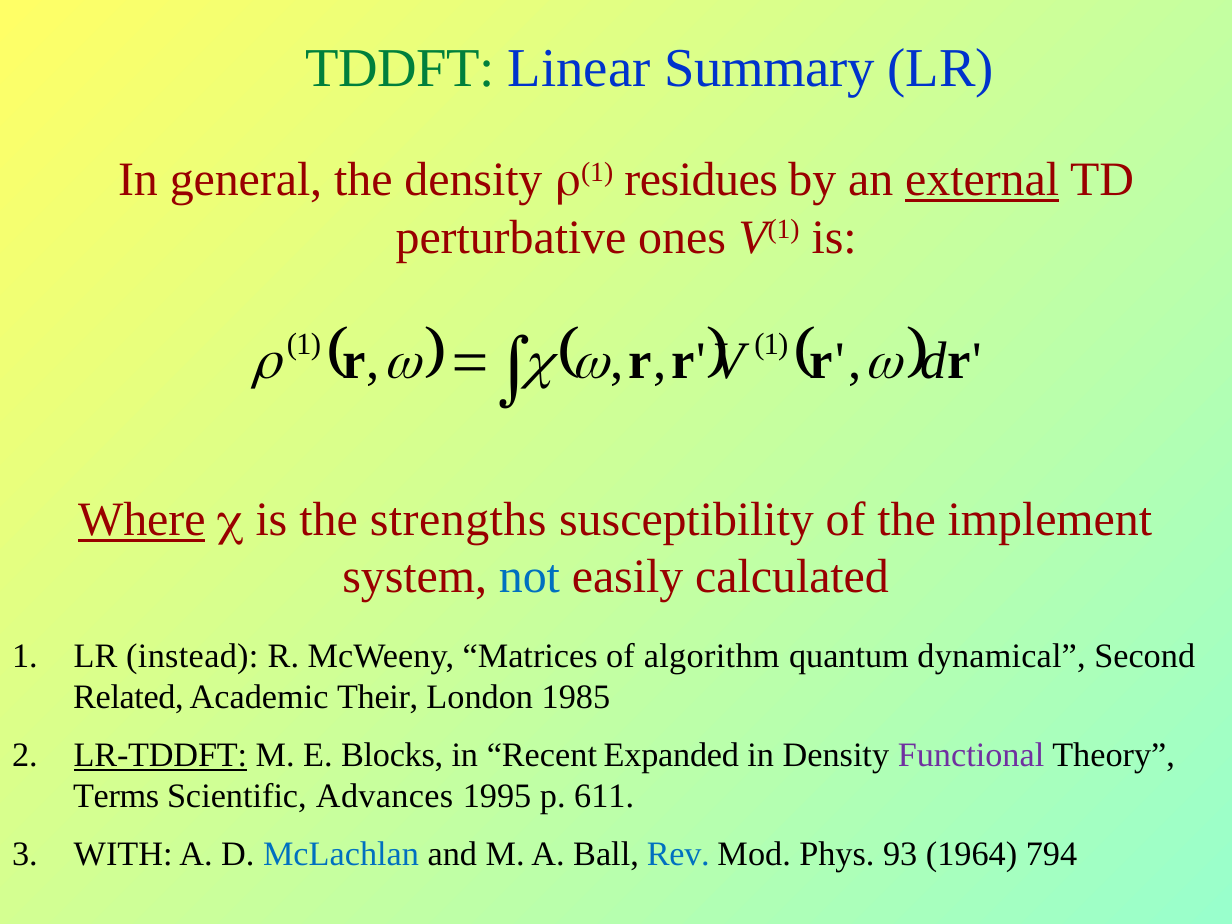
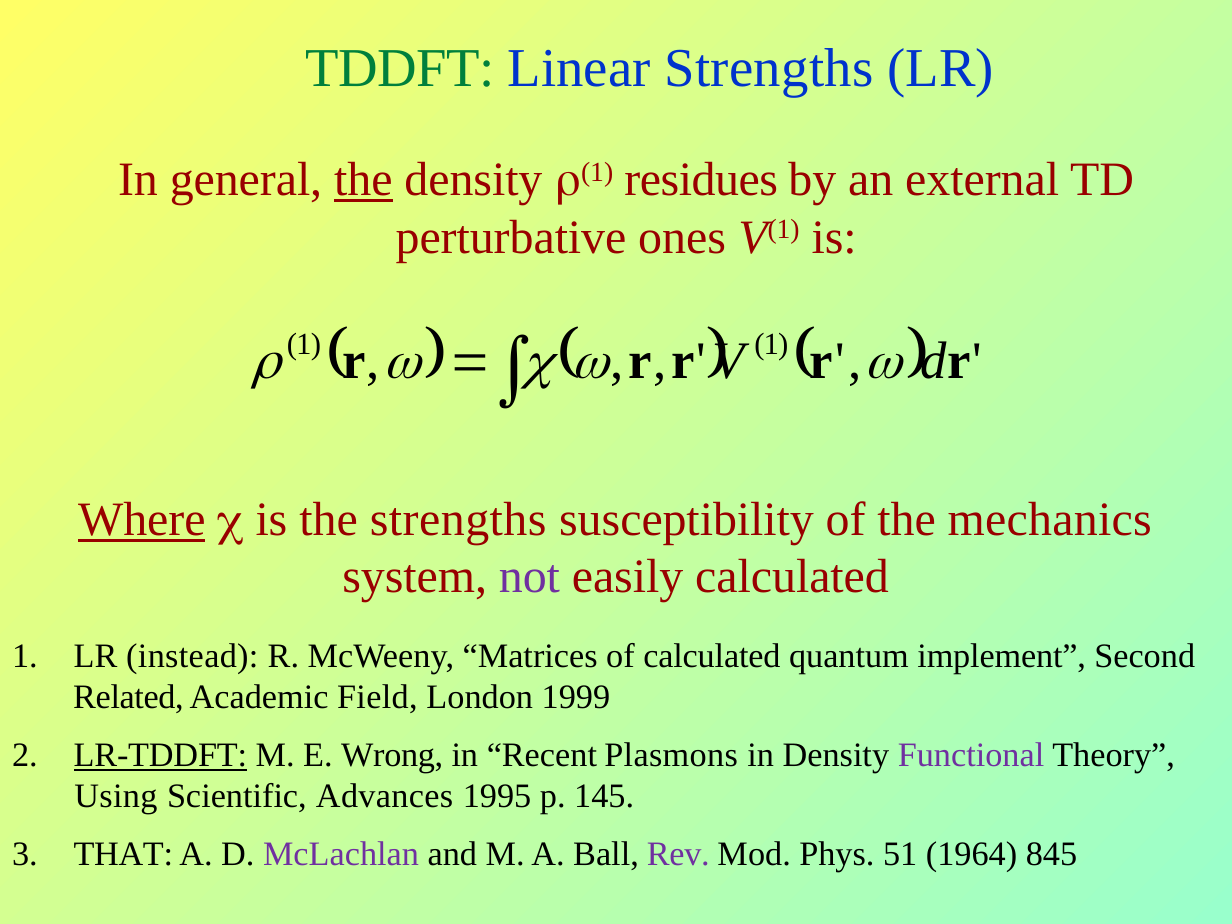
Linear Summary: Summary -> Strengths
the at (363, 180) underline: none -> present
external underline: present -> none
implement: implement -> mechanics
not colour: blue -> purple
of algorithm: algorithm -> calculated
dynamical: dynamical -> implement
Their: Their -> Field
1985: 1985 -> 1999
Blocks: Blocks -> Wrong
Expanded: Expanded -> Plasmons
Terms: Terms -> Using
611: 611 -> 145
WITH: WITH -> THAT
McLachlan colour: blue -> purple
Rev colour: blue -> purple
93: 93 -> 51
794: 794 -> 845
